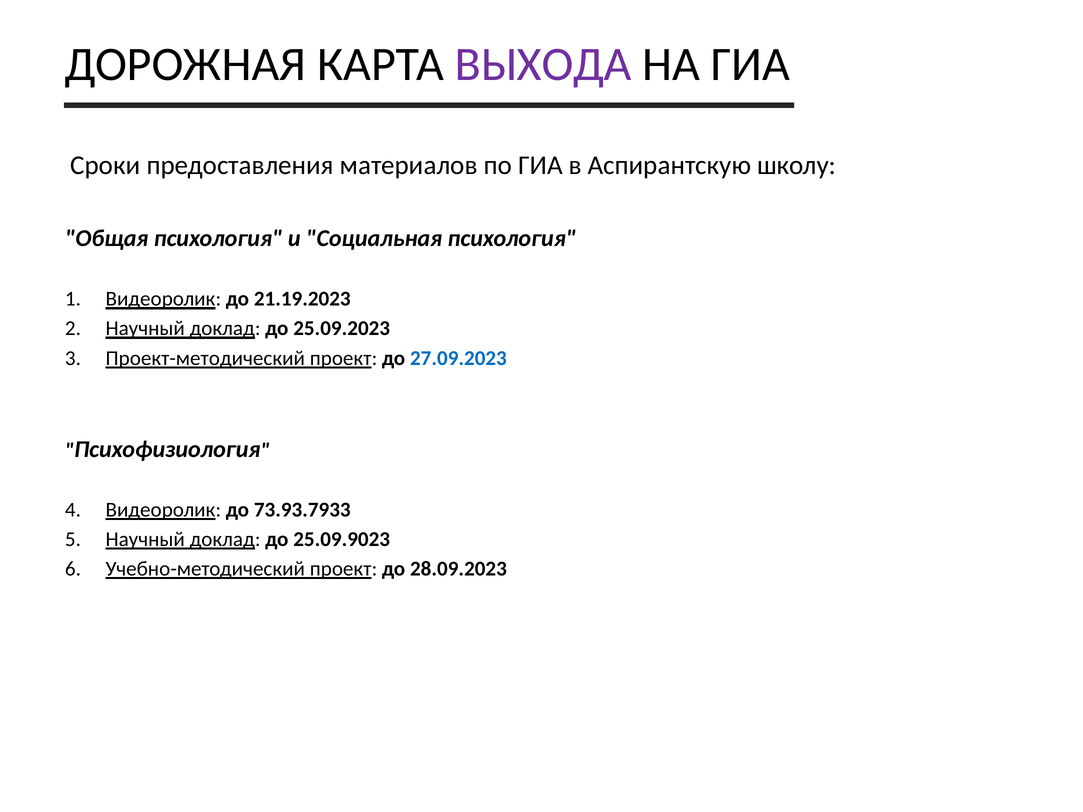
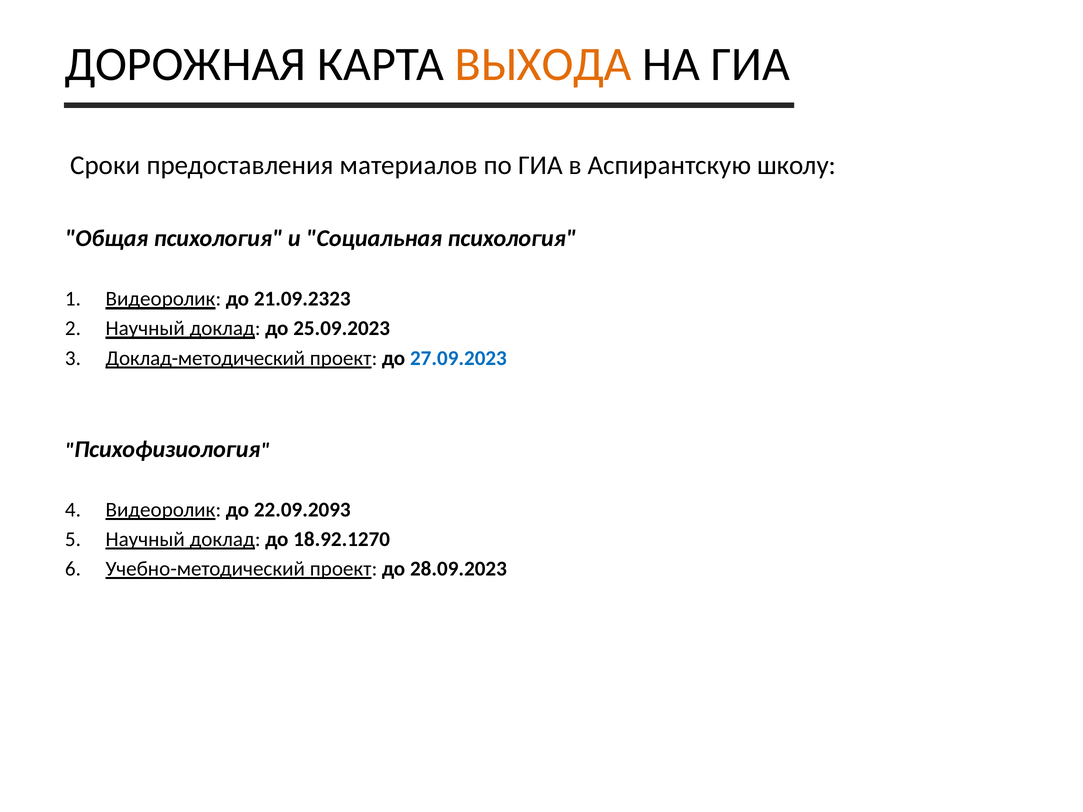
ВЫХОДА colour: purple -> orange
21.19.2023: 21.19.2023 -> 21.09.2323
Проект-методический: Проект-методический -> Доклад-методический
73.93.7933: 73.93.7933 -> 22.09.2093
25.09.9023: 25.09.9023 -> 18.92.1270
